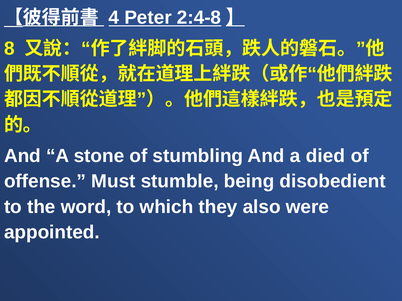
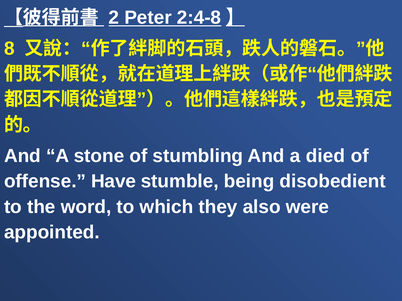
4: 4 -> 2
Must: Must -> Have
